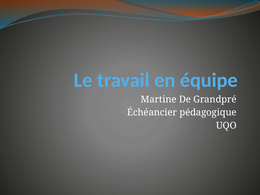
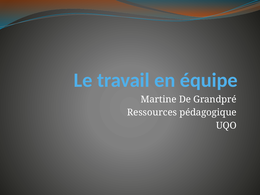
Échéancier: Échéancier -> Ressources
